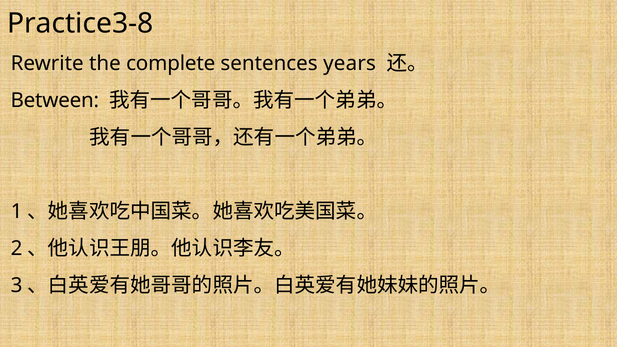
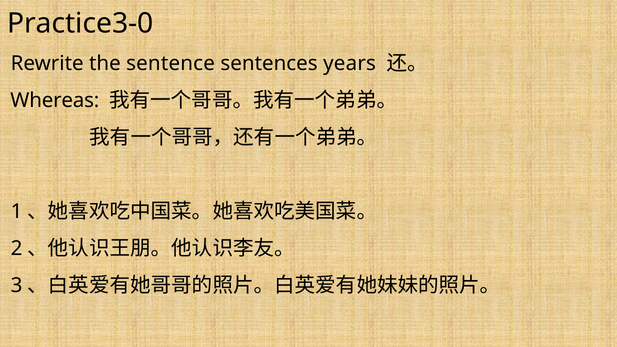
Practice3-8: Practice3-8 -> Practice3-0
complete: complete -> sentence
Between: Between -> Whereas
